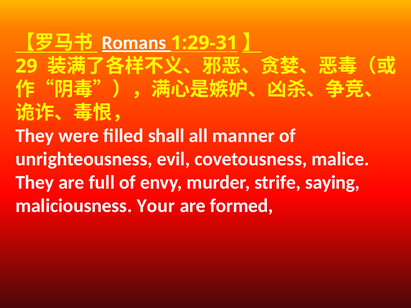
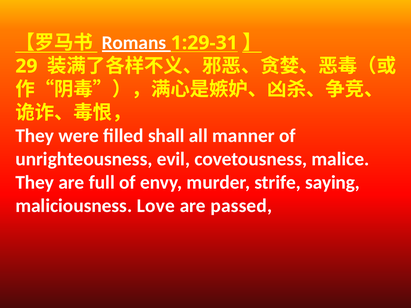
Your: Your -> Love
formed: formed -> passed
